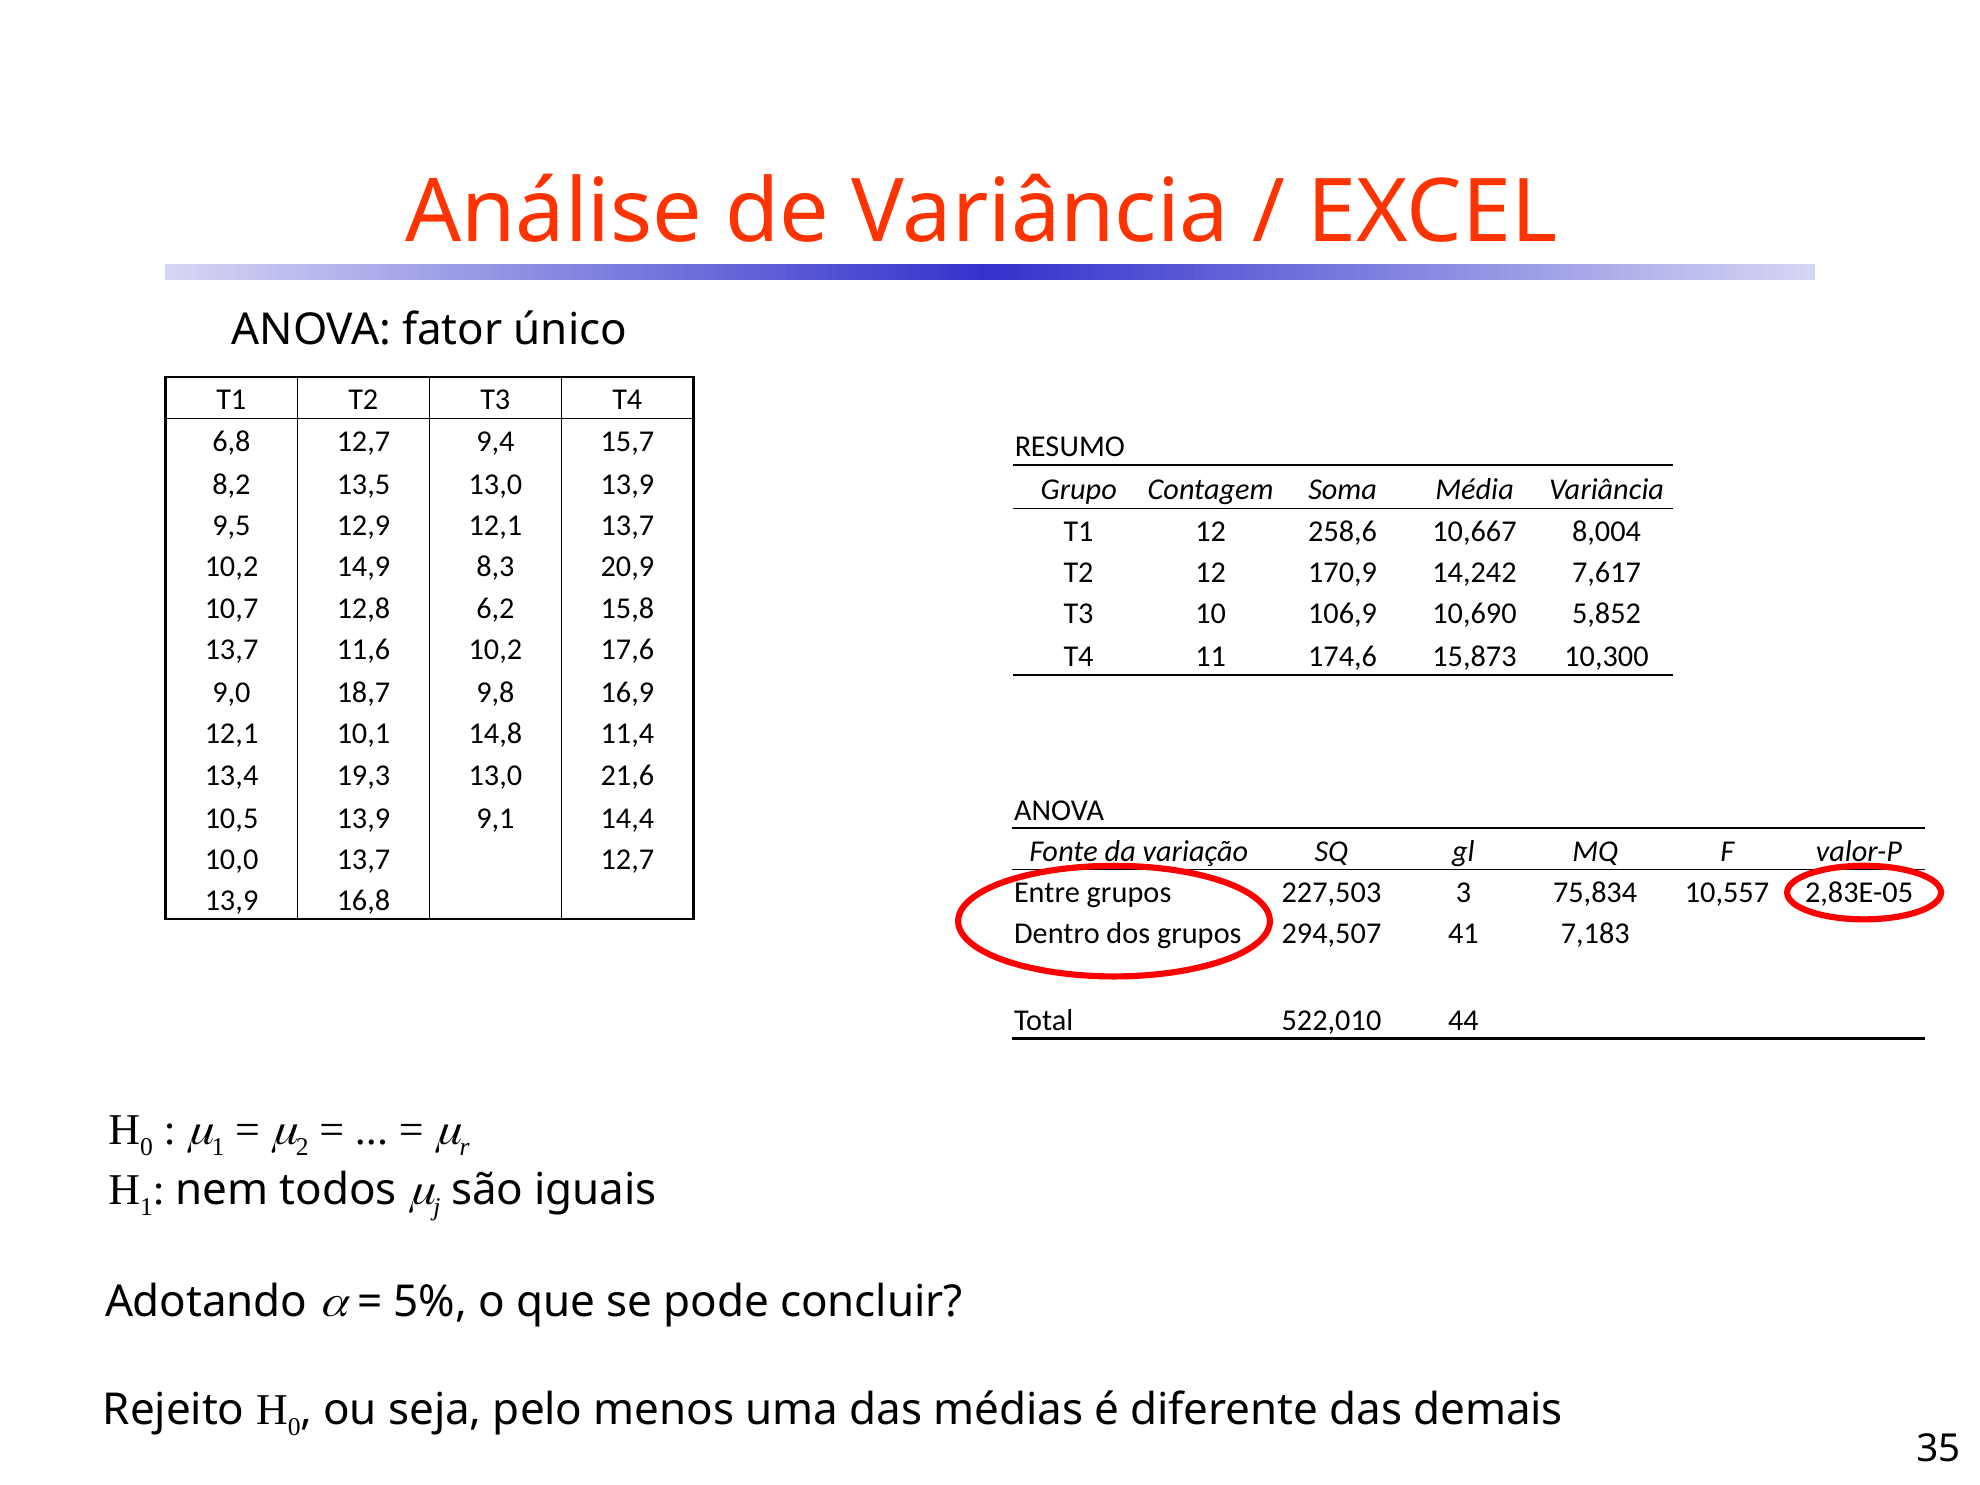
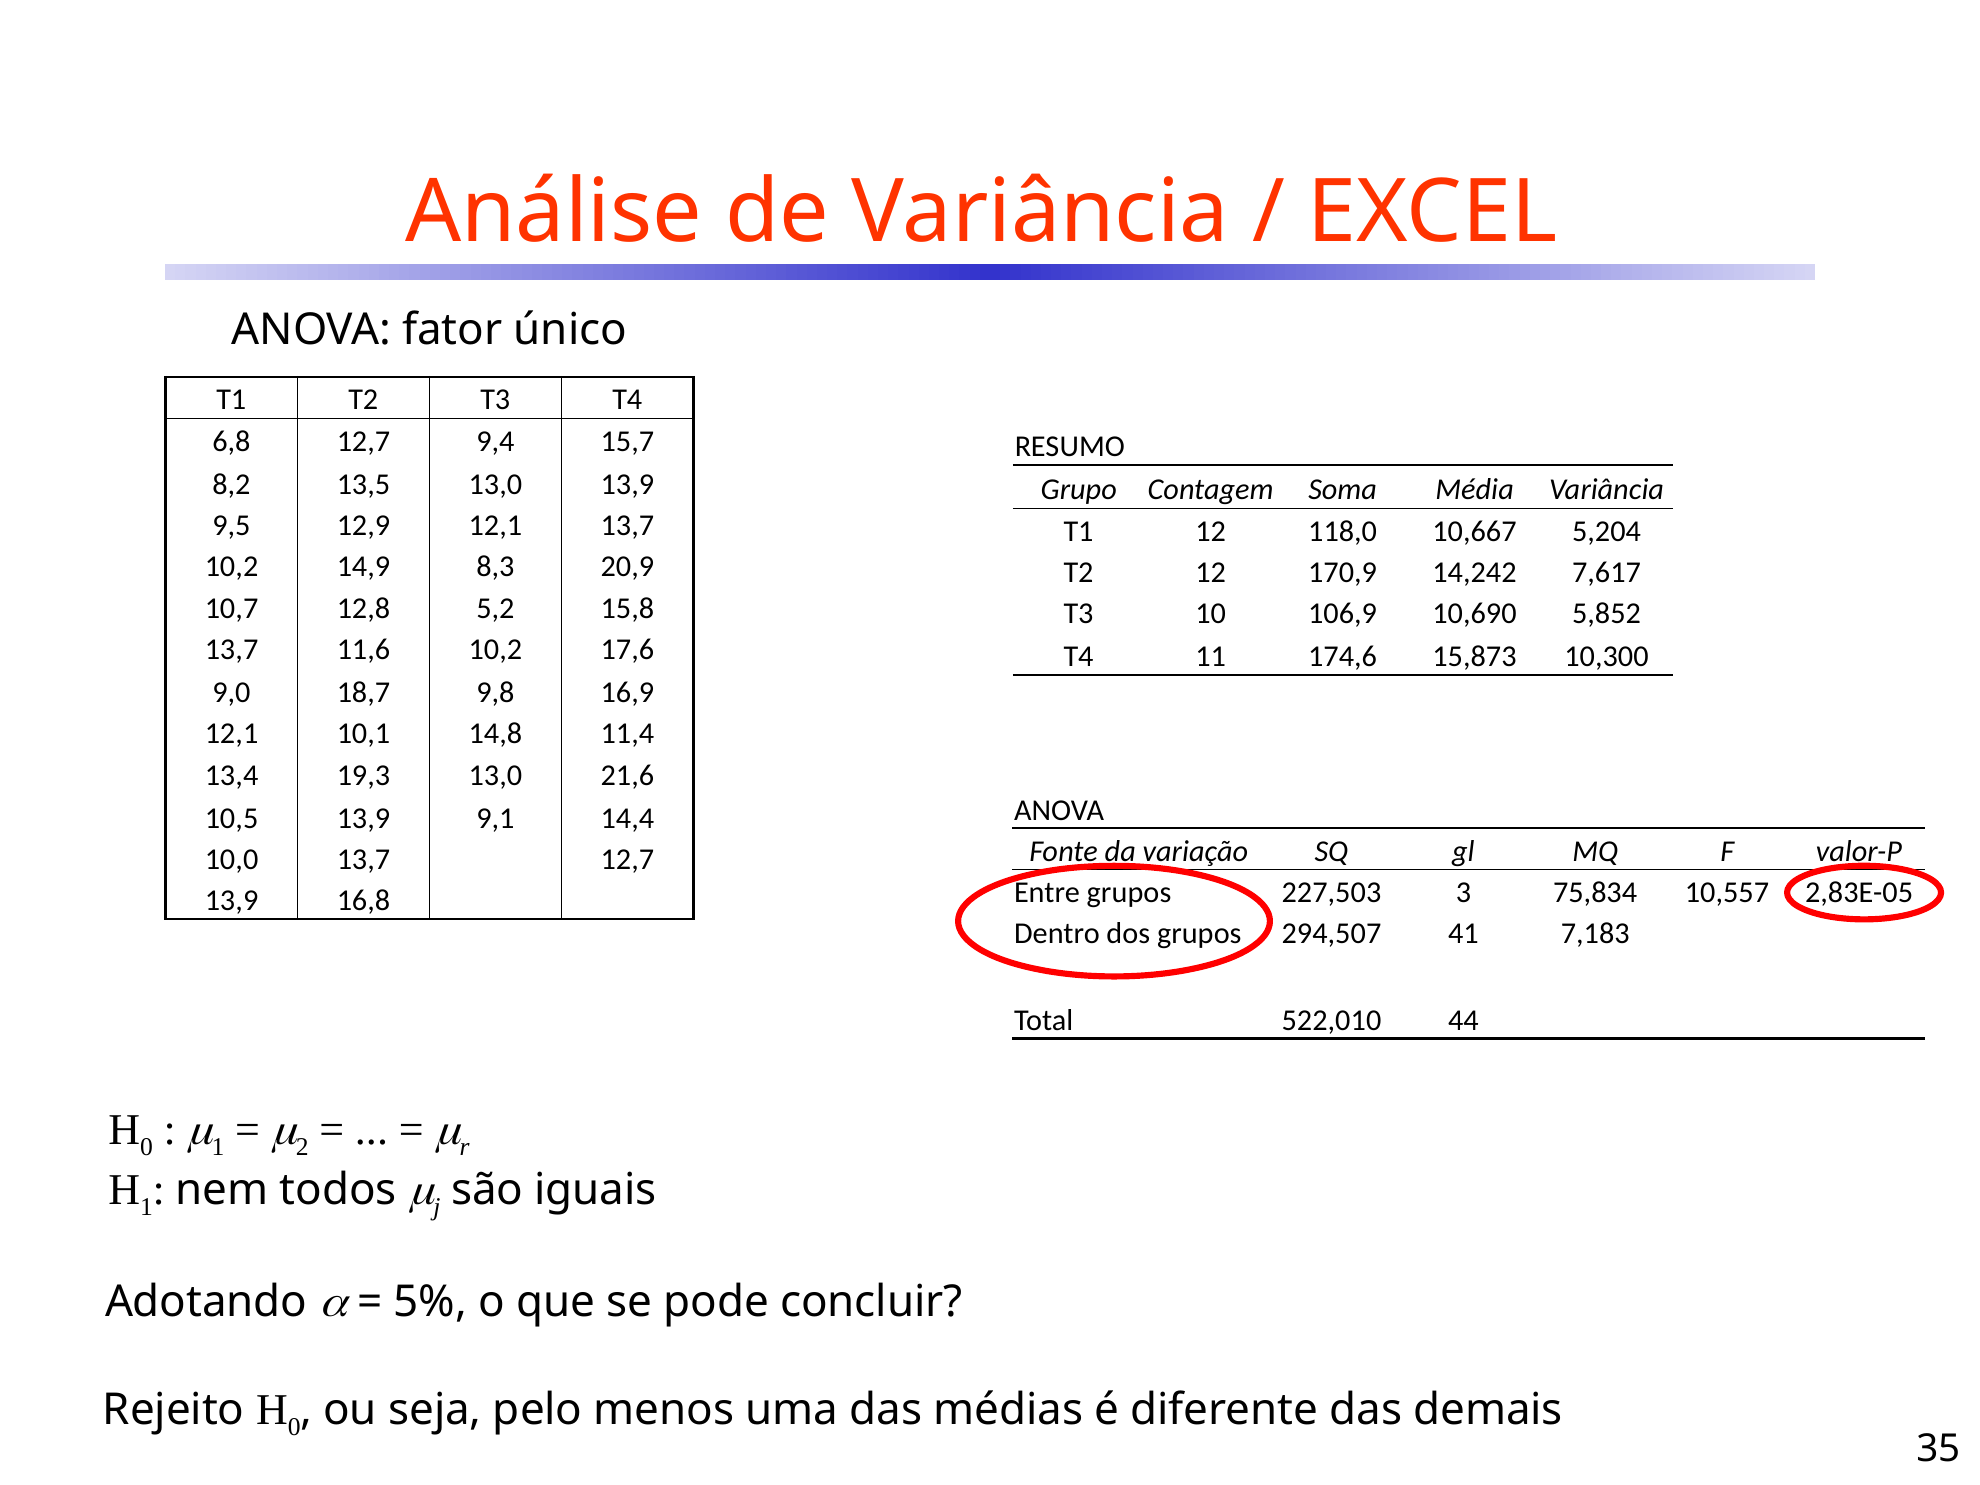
258,6: 258,6 -> 118,0
8,004: 8,004 -> 5,204
6,2: 6,2 -> 5,2
